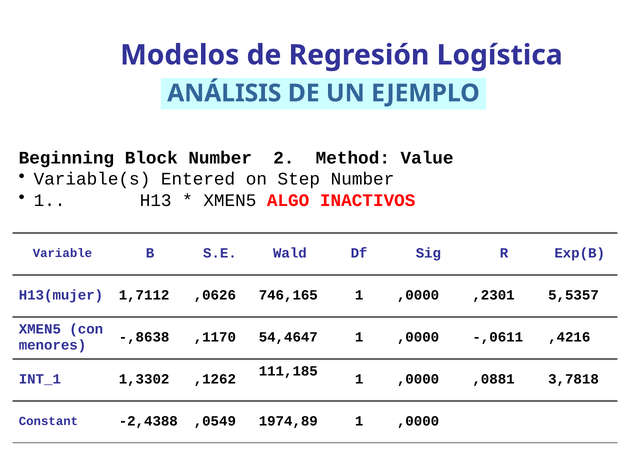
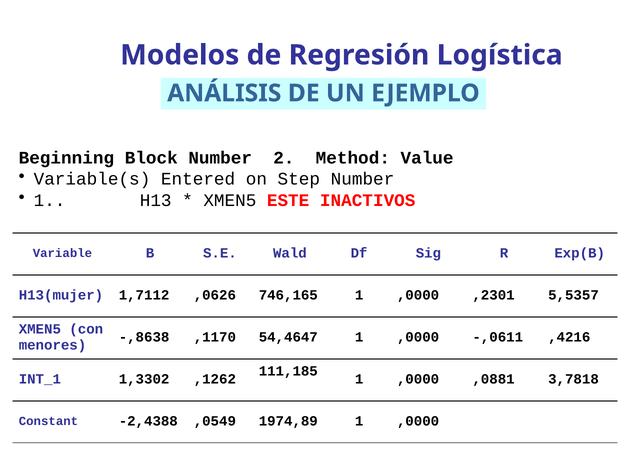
ALGO: ALGO -> ESTE
